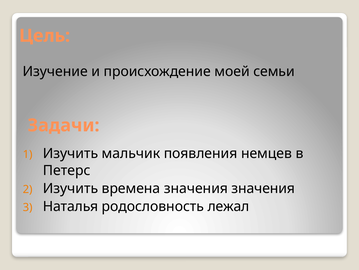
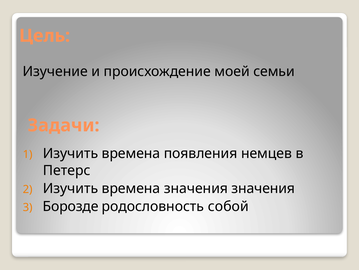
мальчик at (131, 153): мальчик -> времена
Наталья: Наталья -> Борозде
лежал: лежал -> собой
